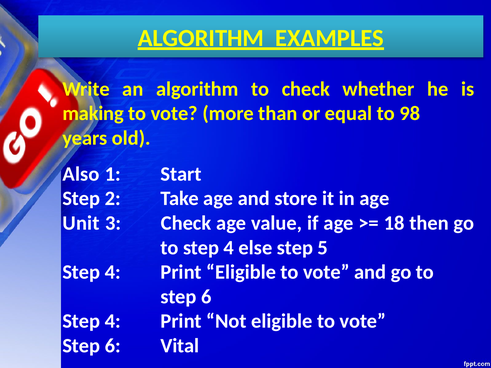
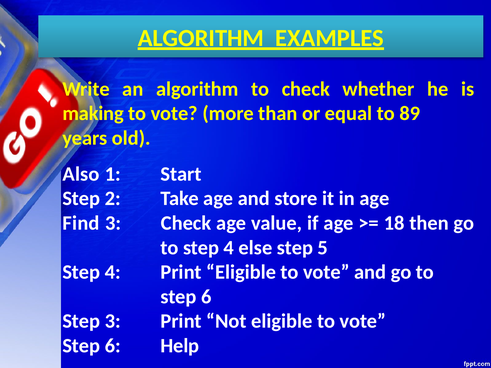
98: 98 -> 89
Unit: Unit -> Find
4 at (113, 321): 4 -> 3
Vital: Vital -> Help
